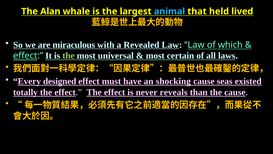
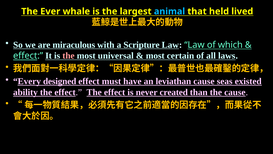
Alan: Alan -> Ever
Revealed: Revealed -> Scripture
the at (69, 56) colour: light green -> pink
shocking: shocking -> leviathan
totally: totally -> ability
reveals: reveals -> created
